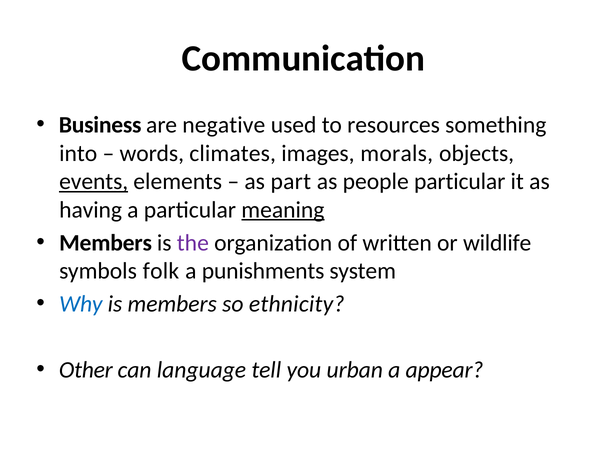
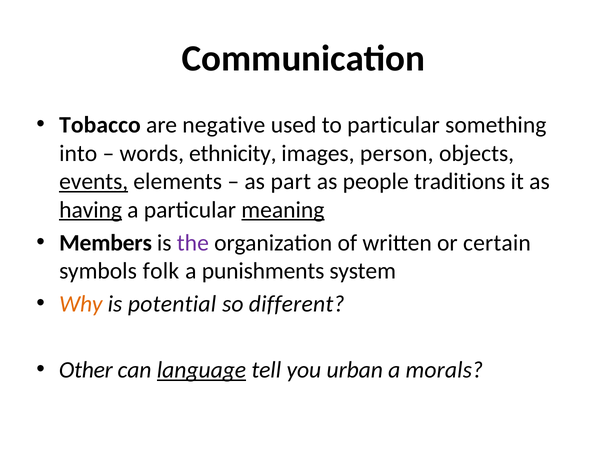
Business: Business -> Tobacco
to resources: resources -> particular
climates: climates -> ethnicity
morals: morals -> person
people particular: particular -> traditions
having underline: none -> present
wildlife: wildlife -> certain
Why colour: blue -> orange
is members: members -> potential
ethnicity: ethnicity -> different
language underline: none -> present
appear: appear -> morals
